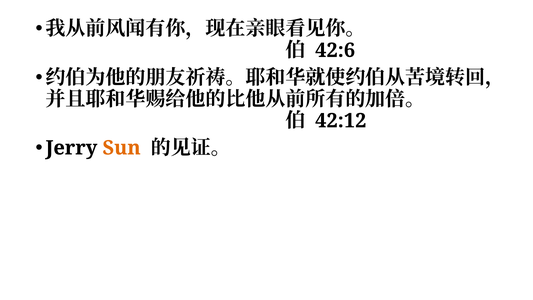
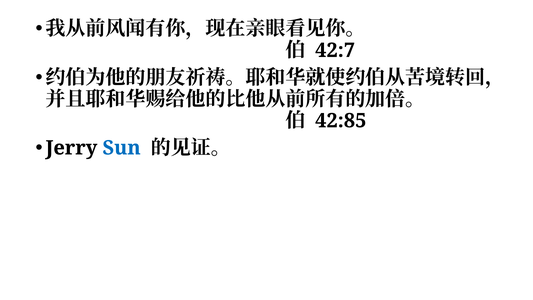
42:6: 42:6 -> 42:7
42:12: 42:12 -> 42:85
Sun colour: orange -> blue
